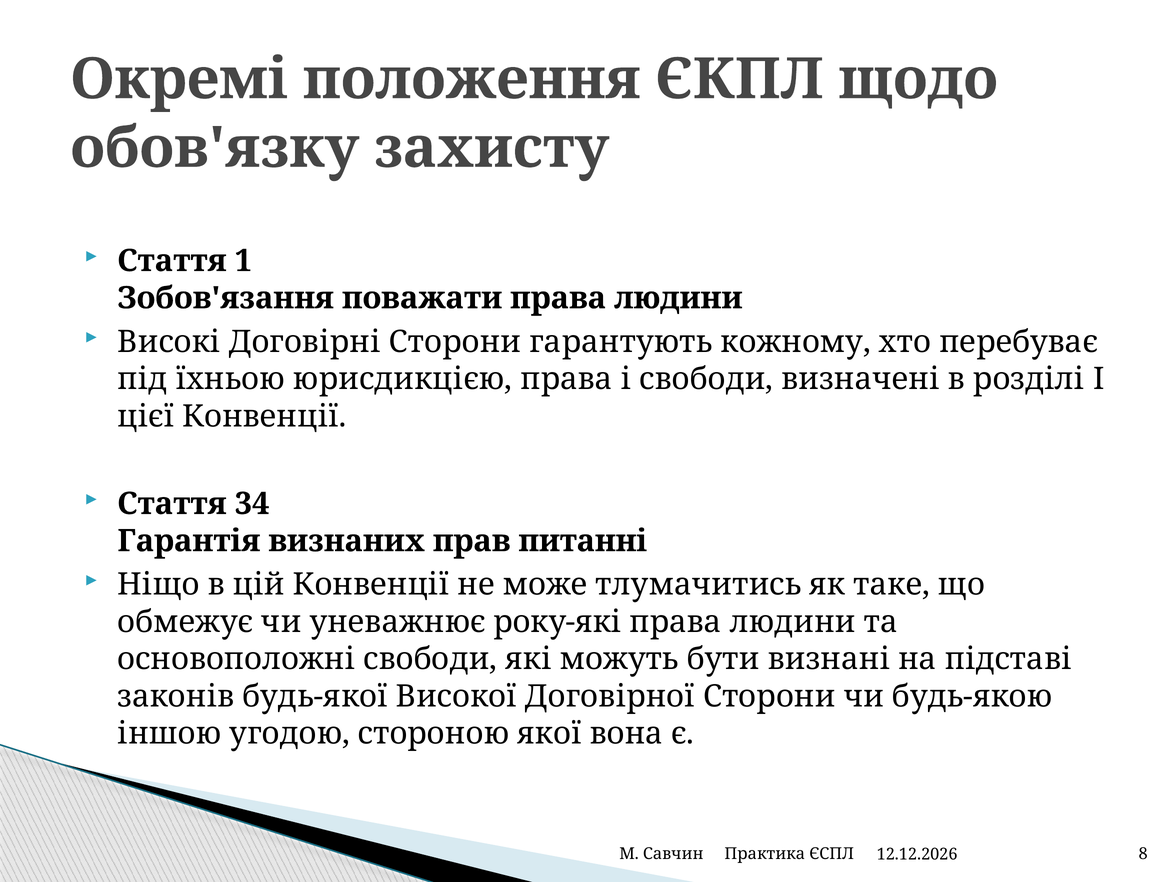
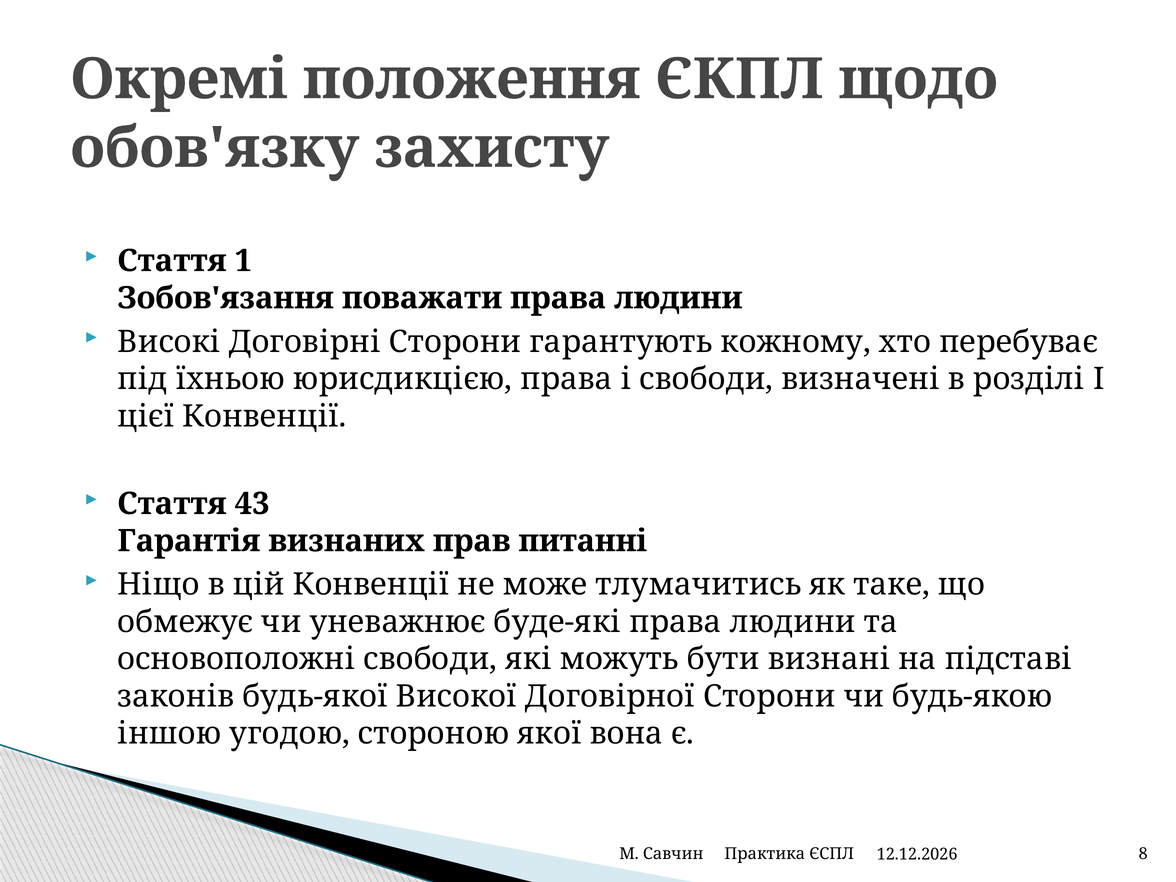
34: 34 -> 43
року-які: року-які -> буде-які
